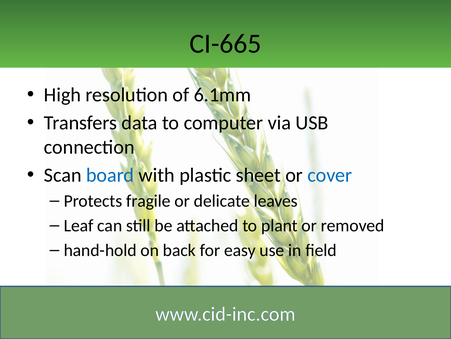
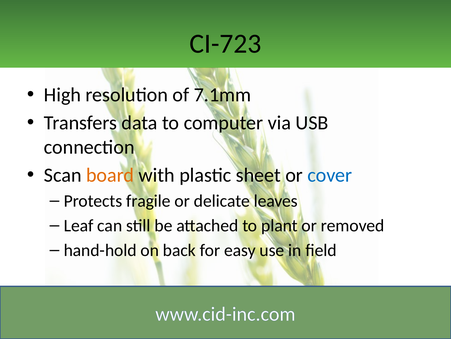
CI-665: CI-665 -> CI-723
6.1mm: 6.1mm -> 7.1mm
board colour: blue -> orange
